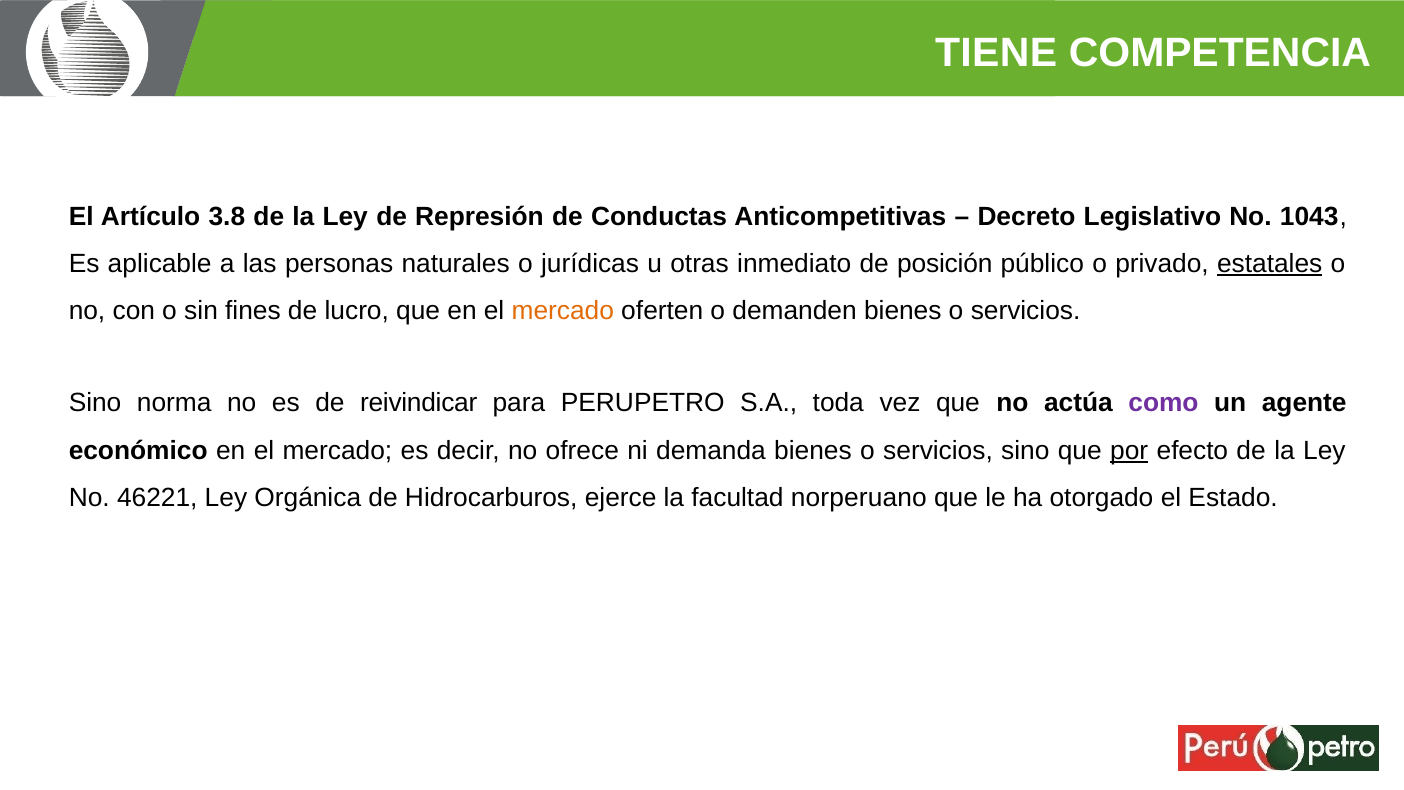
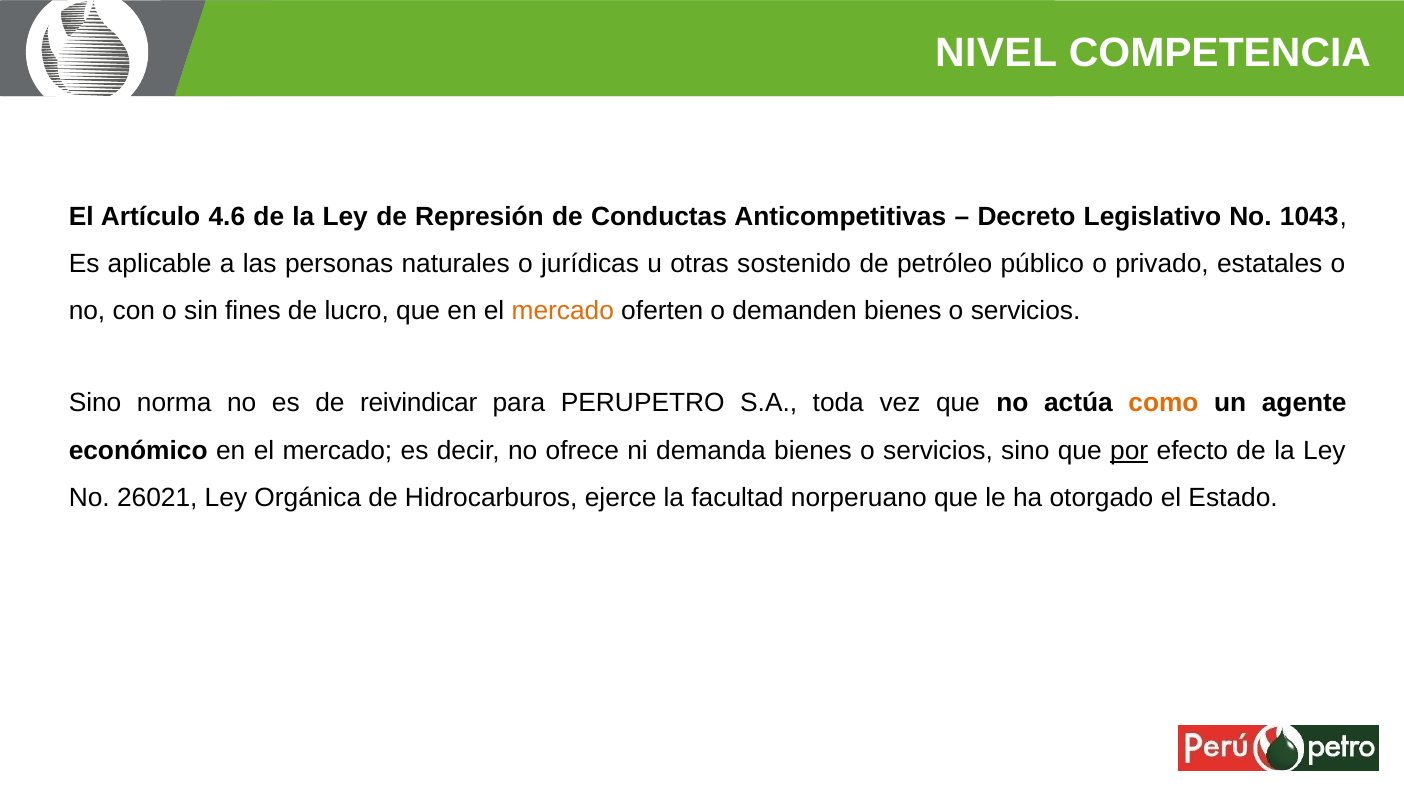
TIENE: TIENE -> NIVEL
3.8: 3.8 -> 4.6
inmediato: inmediato -> sostenido
posición: posición -> petróleo
estatales underline: present -> none
como colour: purple -> orange
46221: 46221 -> 26021
